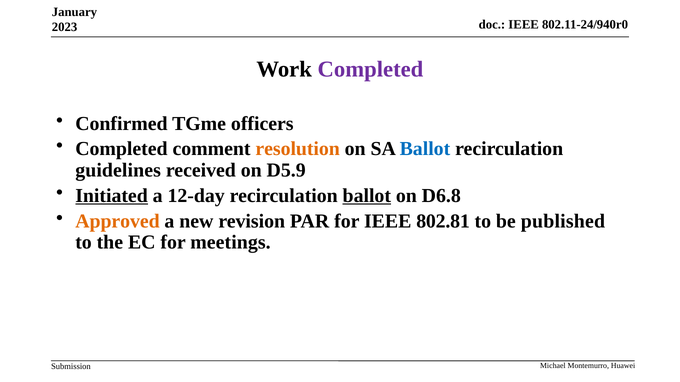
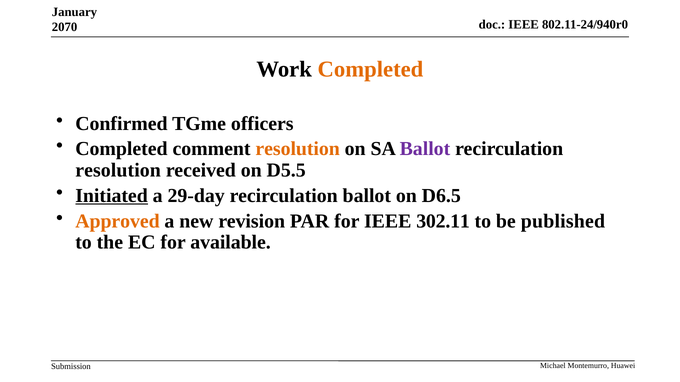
2023: 2023 -> 2070
Completed at (370, 70) colour: purple -> orange
Ballot at (425, 149) colour: blue -> purple
guidelines at (118, 170): guidelines -> resolution
D5.9: D5.9 -> D5.5
12-day: 12-day -> 29-day
ballot at (367, 196) underline: present -> none
D6.8: D6.8 -> D6.5
802.81: 802.81 -> 302.11
meetings: meetings -> available
